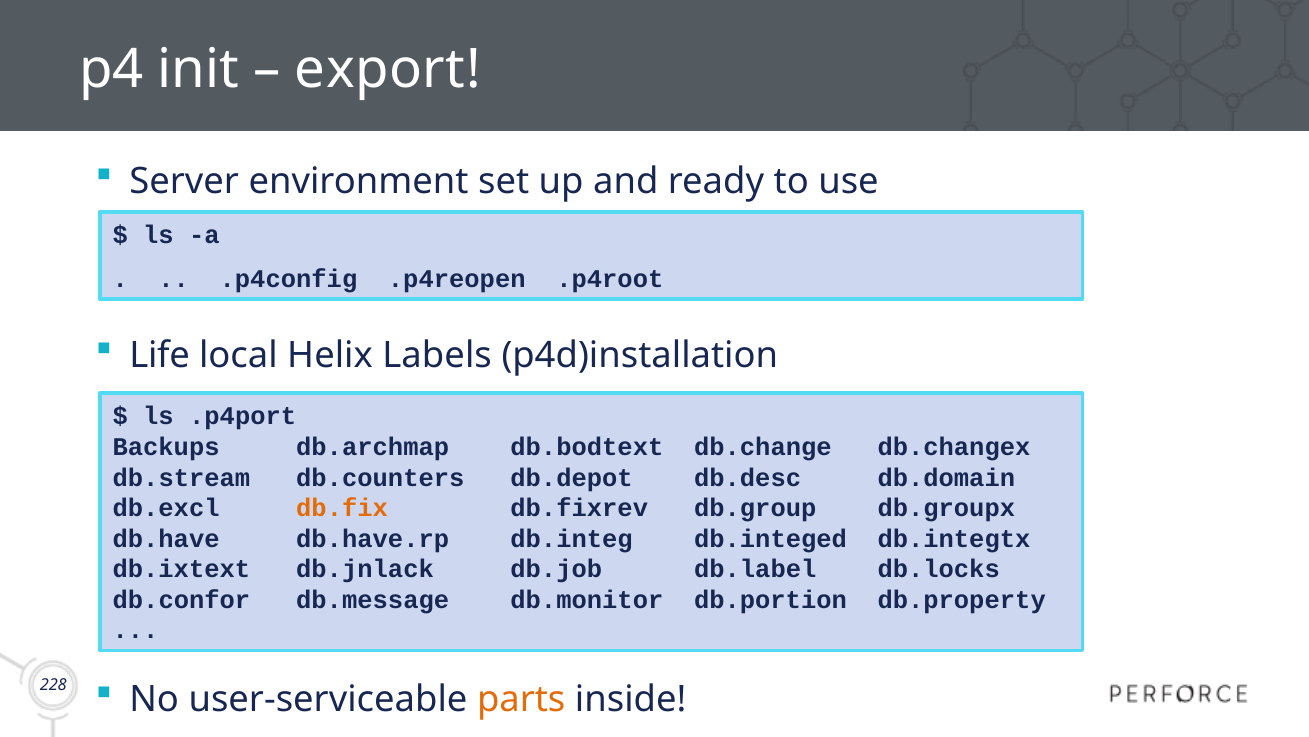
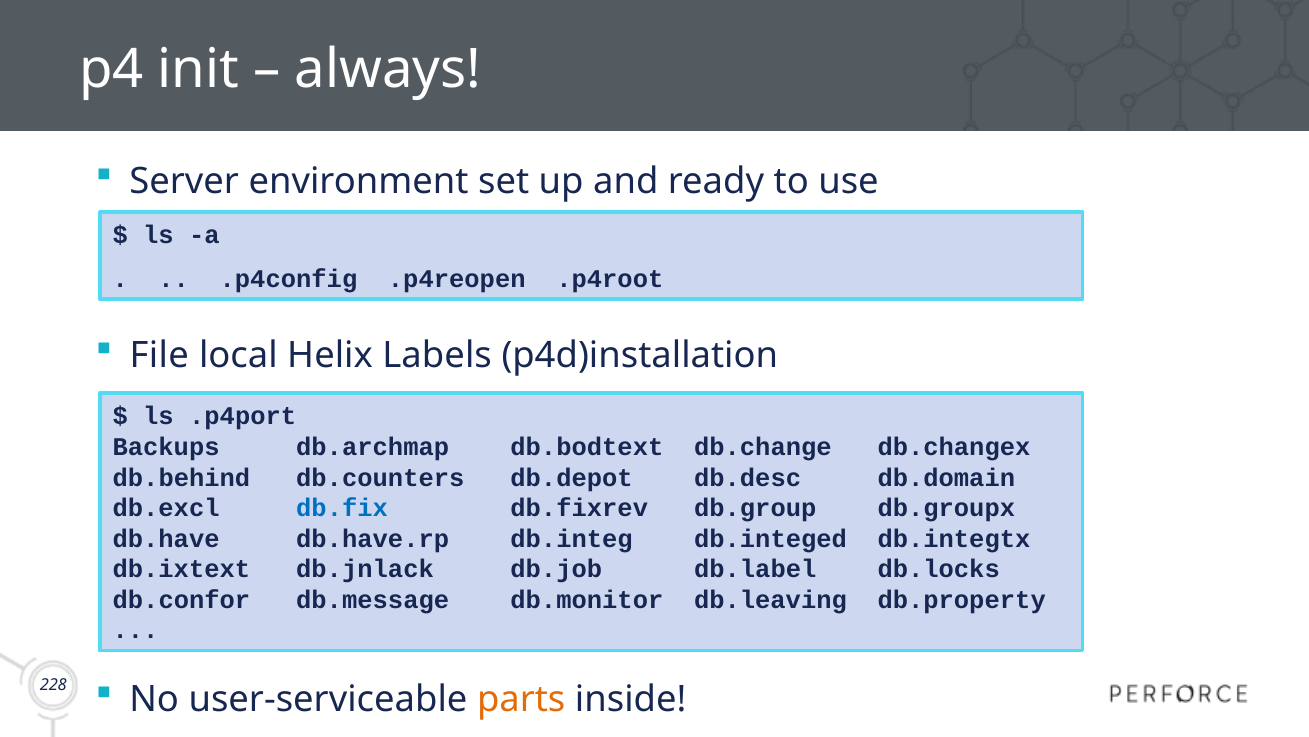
export: export -> always
Life: Life -> File
db.stream: db.stream -> db.behind
db.fix colour: orange -> blue
db.portion: db.portion -> db.leaving
